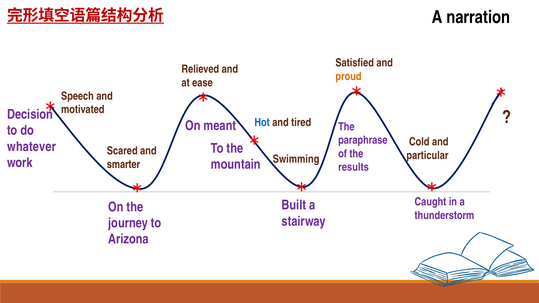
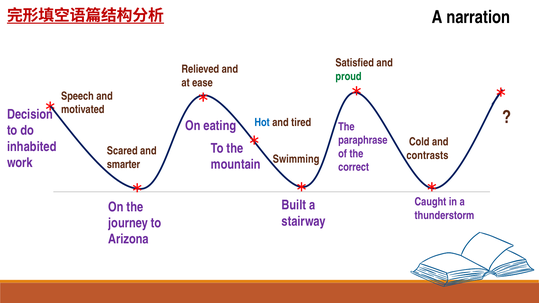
proud colour: orange -> green
meant: meant -> eating
whatever: whatever -> inhabited
particular: particular -> contrasts
results: results -> correct
